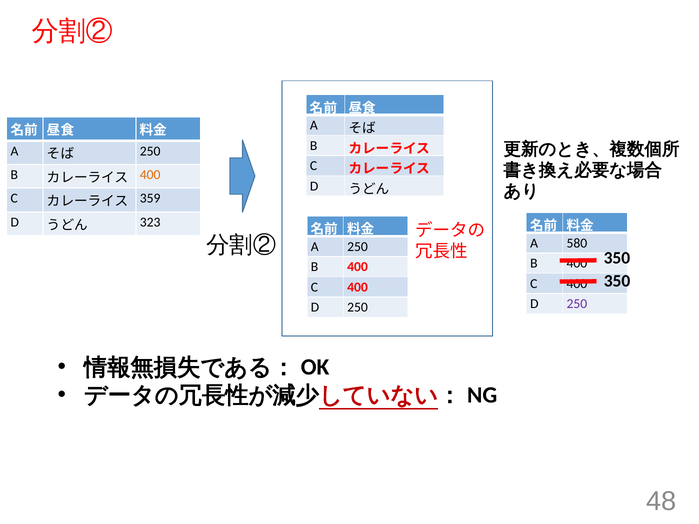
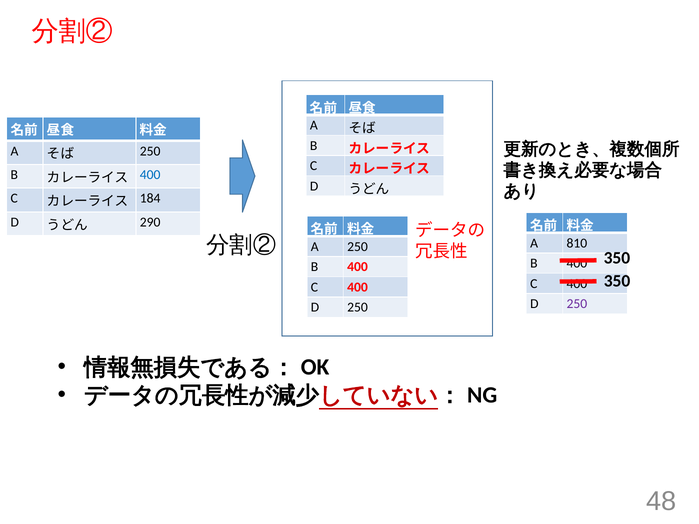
400 at (150, 175) colour: orange -> blue
359: 359 -> 184
323: 323 -> 290
580: 580 -> 810
